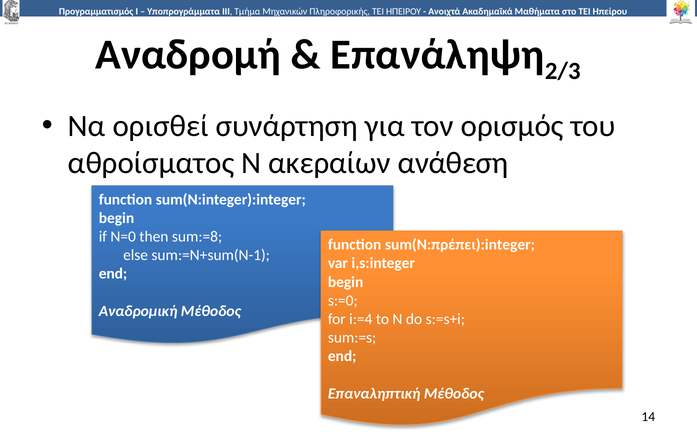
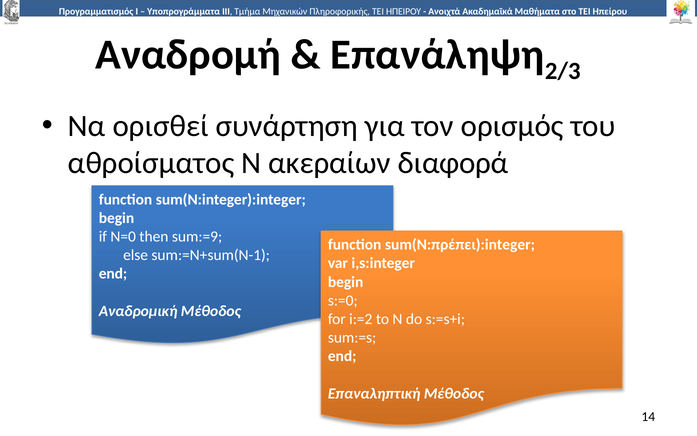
ανάθεση: ανάθεση -> διαφορά
sum:=8: sum:=8 -> sum:=9
i:=4: i:=4 -> i:=2
